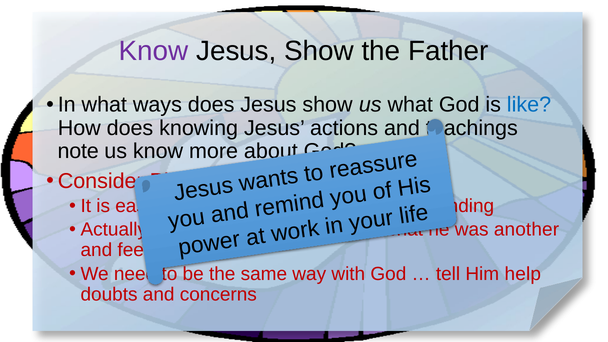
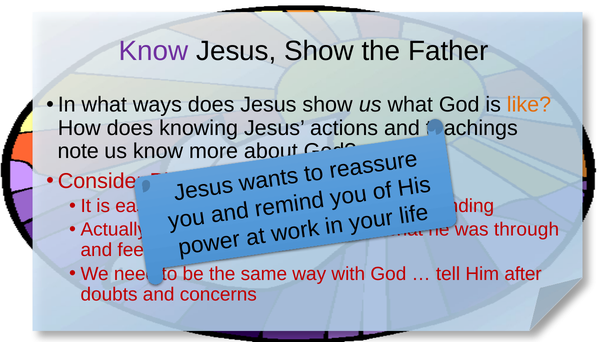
like colour: blue -> orange
another: another -> through
help: help -> after
